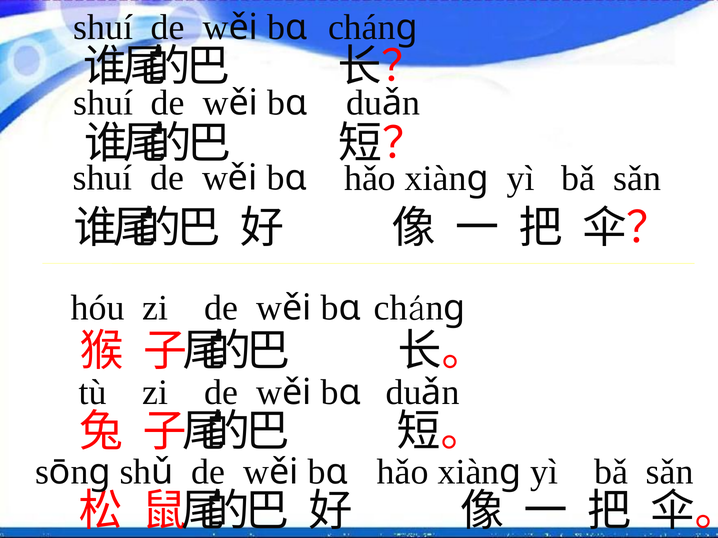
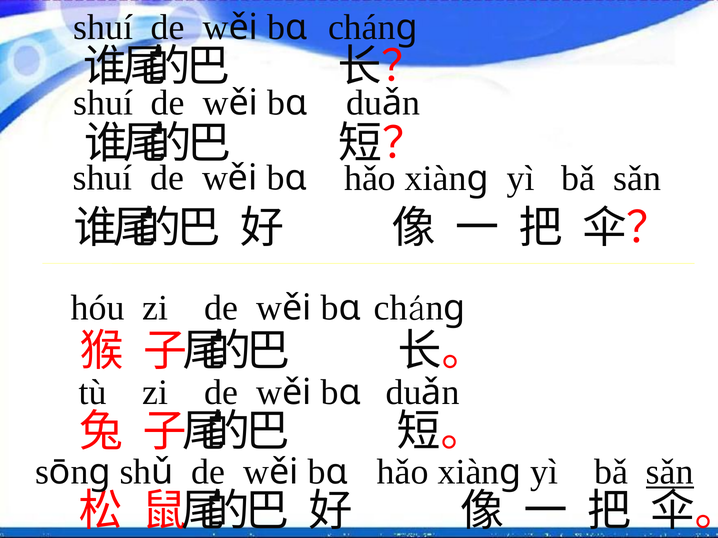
sǎn at (670, 473) underline: none -> present
